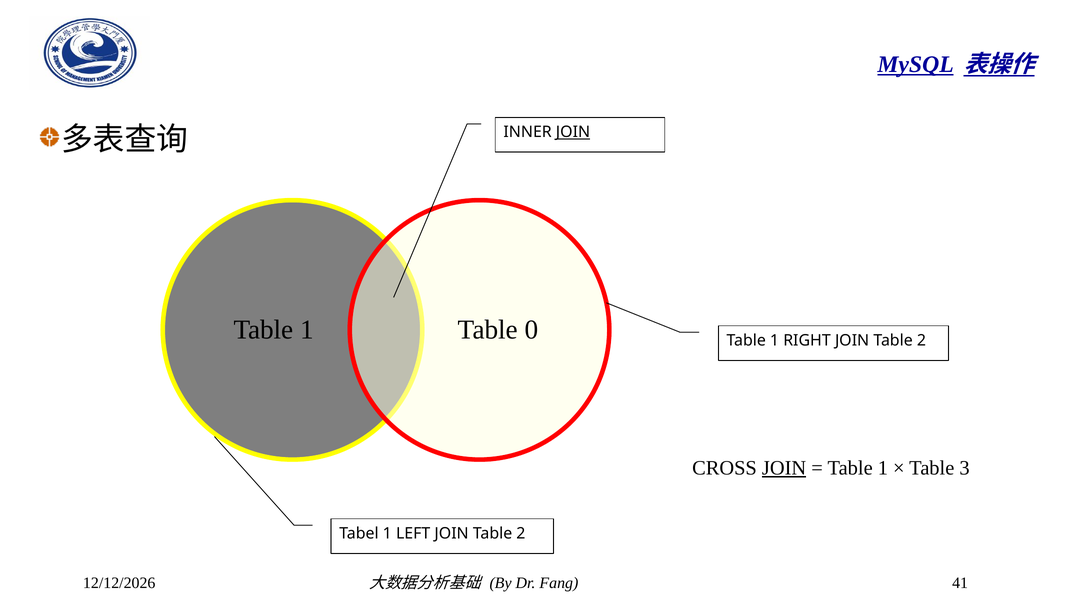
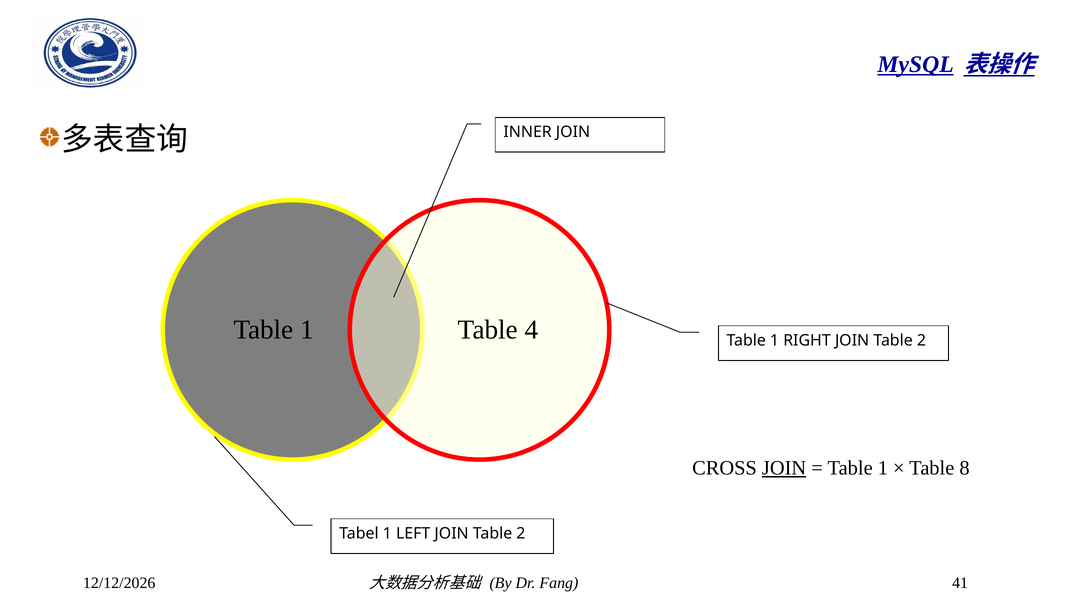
JOIN at (573, 132) underline: present -> none
0: 0 -> 4
3: 3 -> 8
